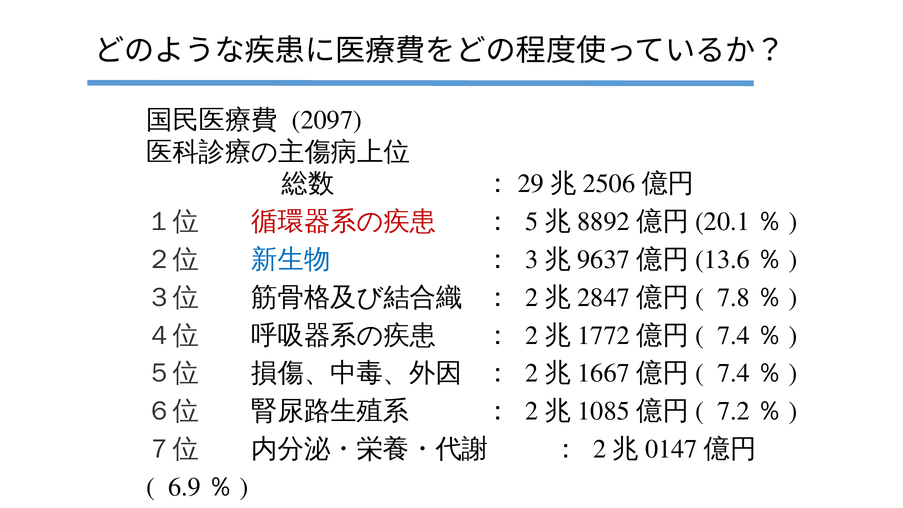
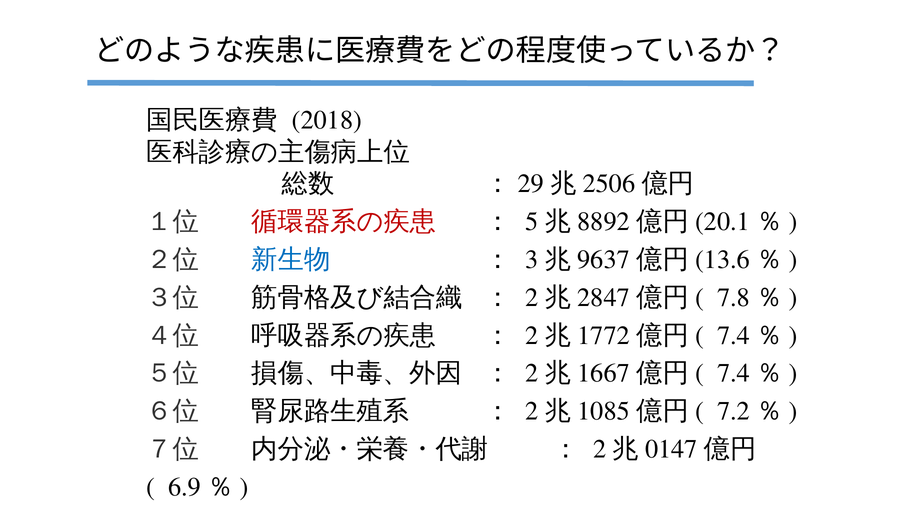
2097: 2097 -> 2018
